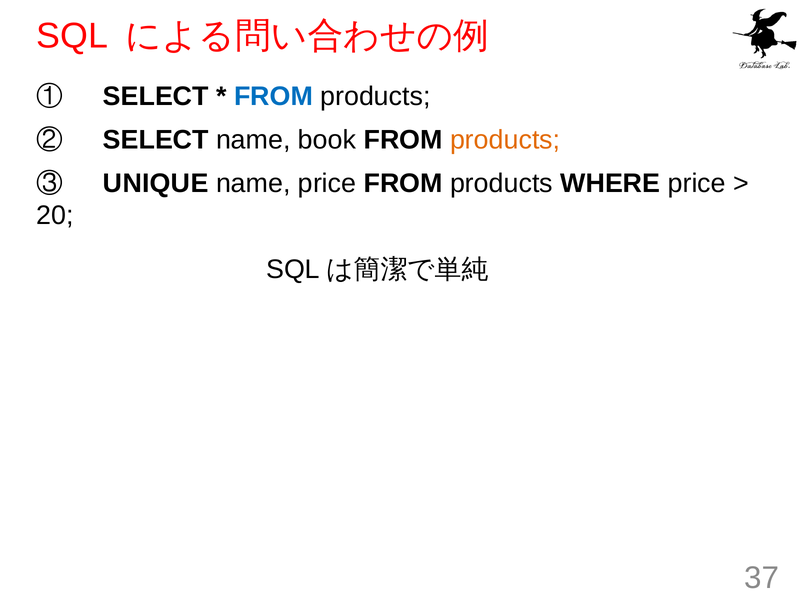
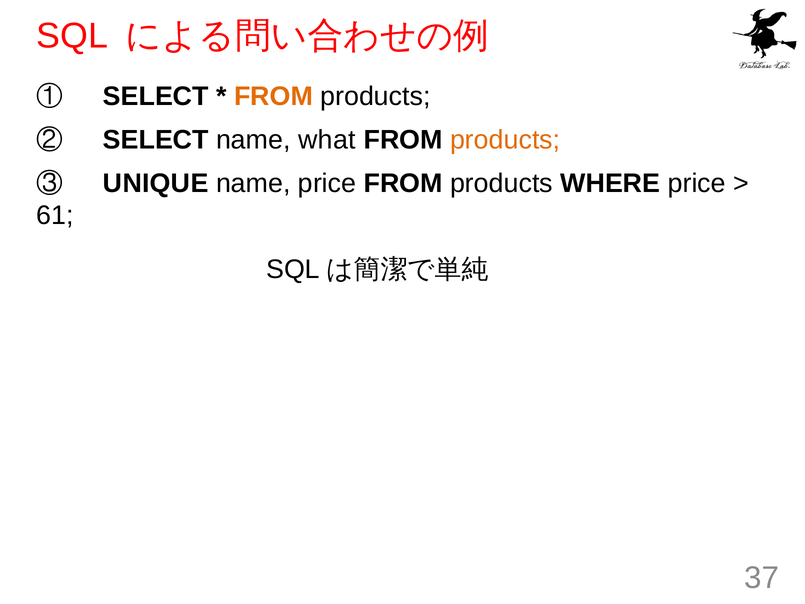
FROM at (273, 97) colour: blue -> orange
book: book -> what
20: 20 -> 61
